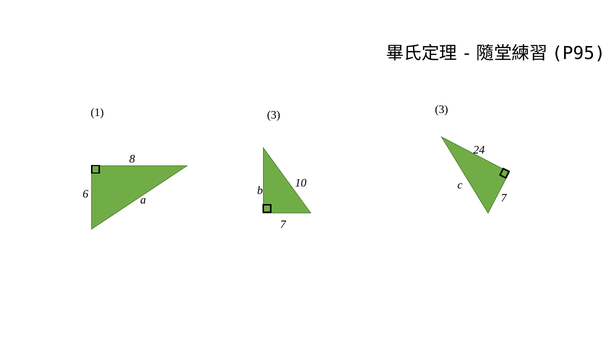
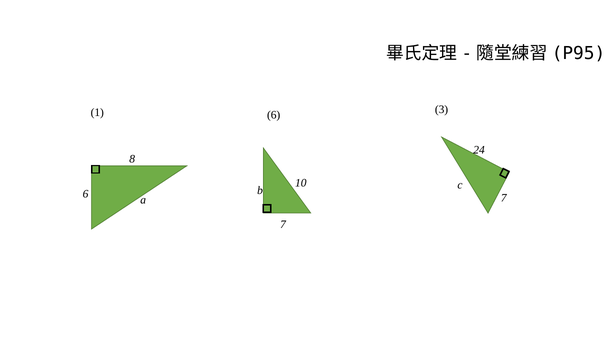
1 3: 3 -> 6
